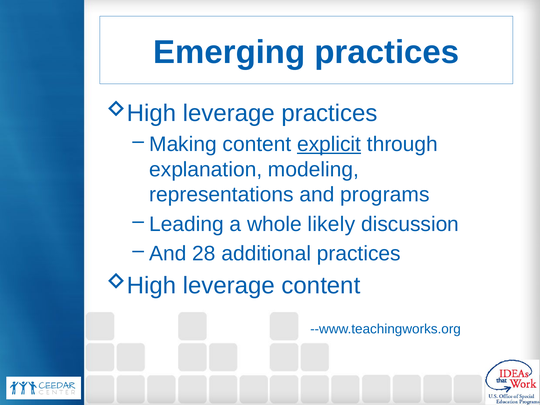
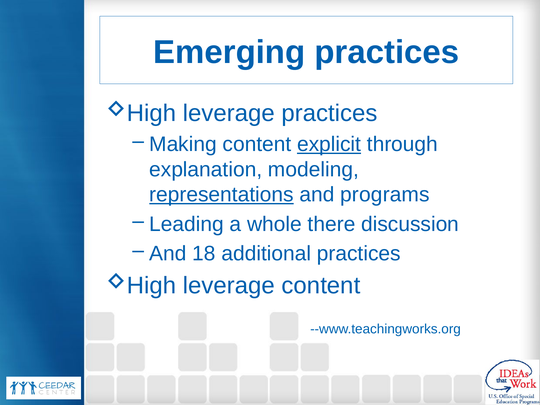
representations underline: none -> present
likely: likely -> there
28: 28 -> 18
